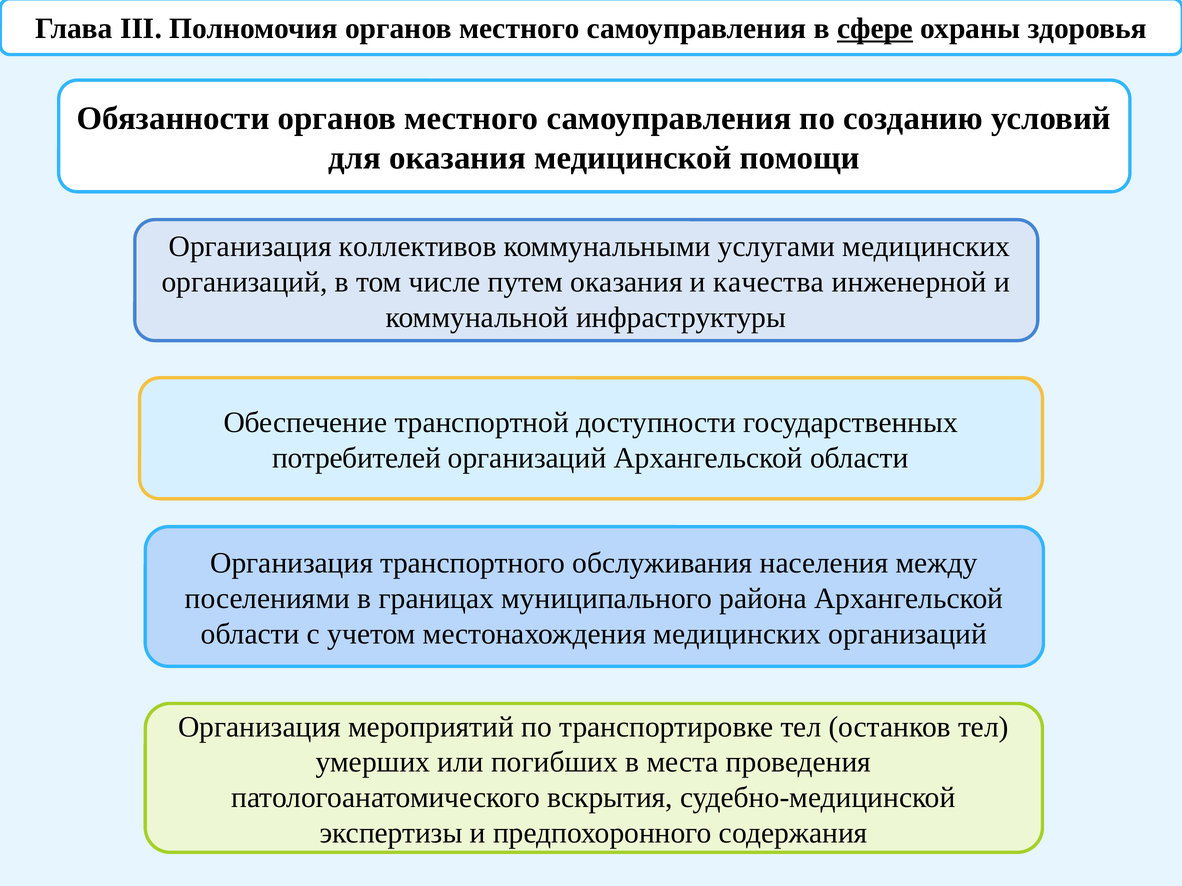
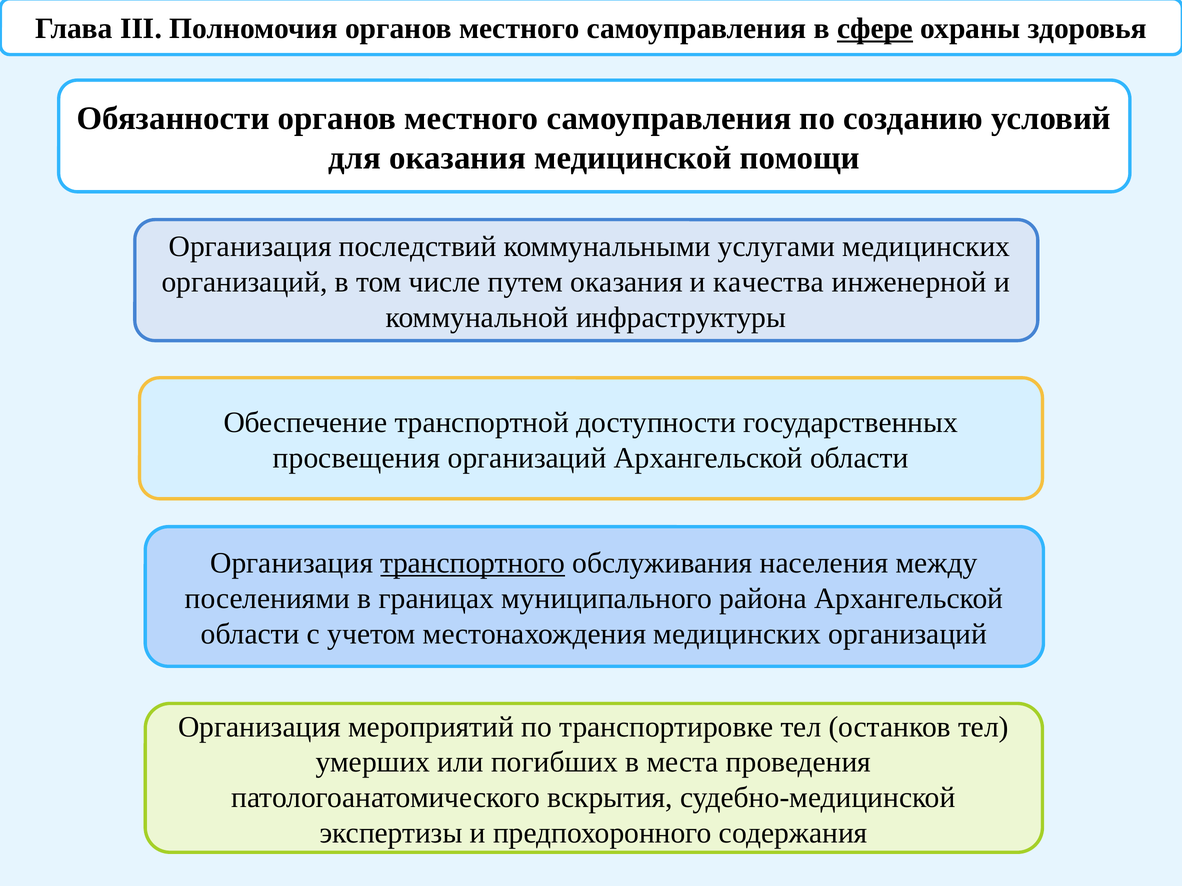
коллективов: коллективов -> последствий
потребителей: потребителей -> просвещения
транспортного underline: none -> present
